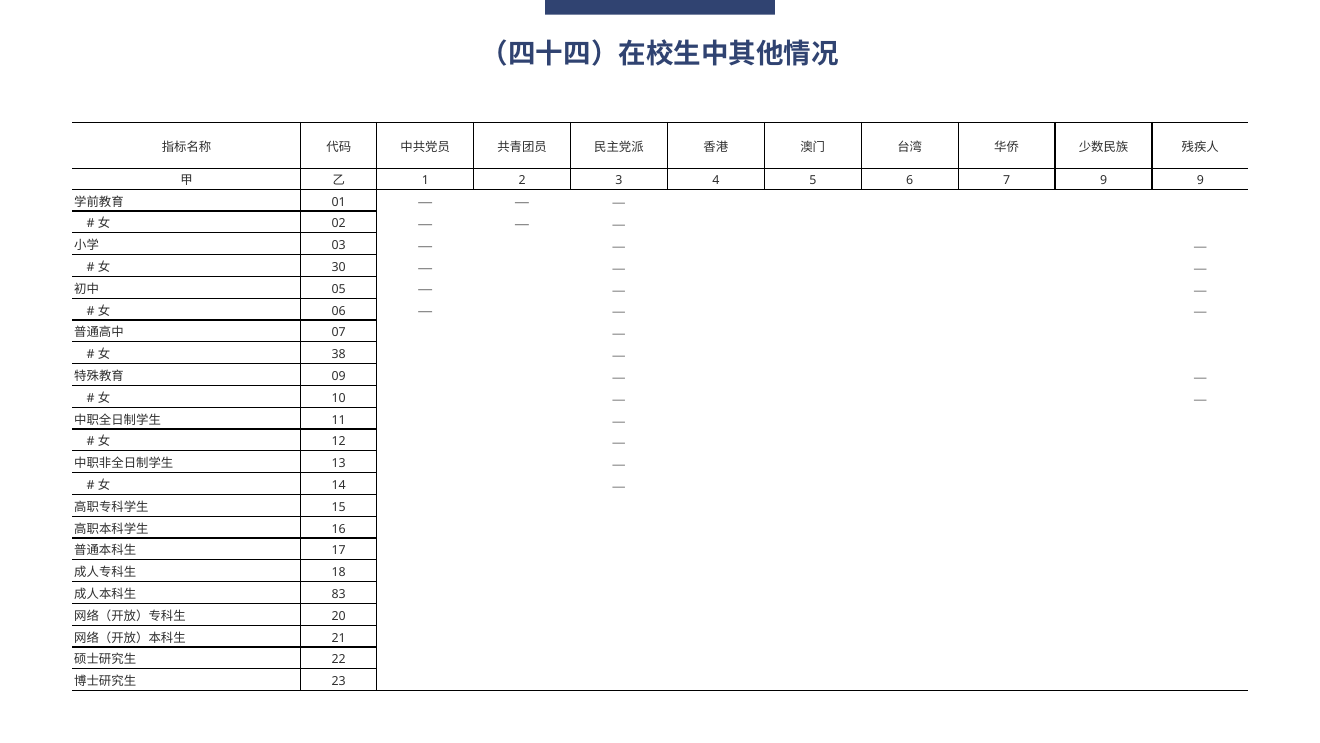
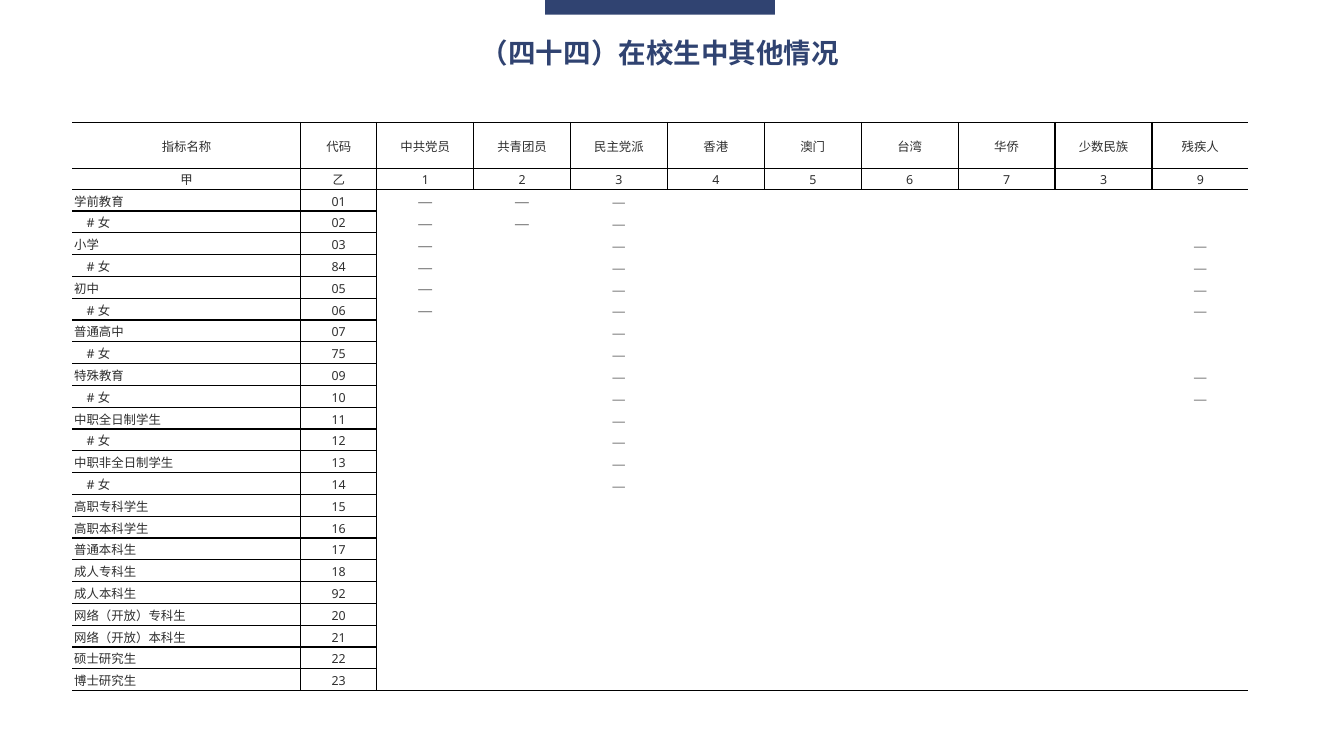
7 9: 9 -> 3
30: 30 -> 84
38: 38 -> 75
83: 83 -> 92
